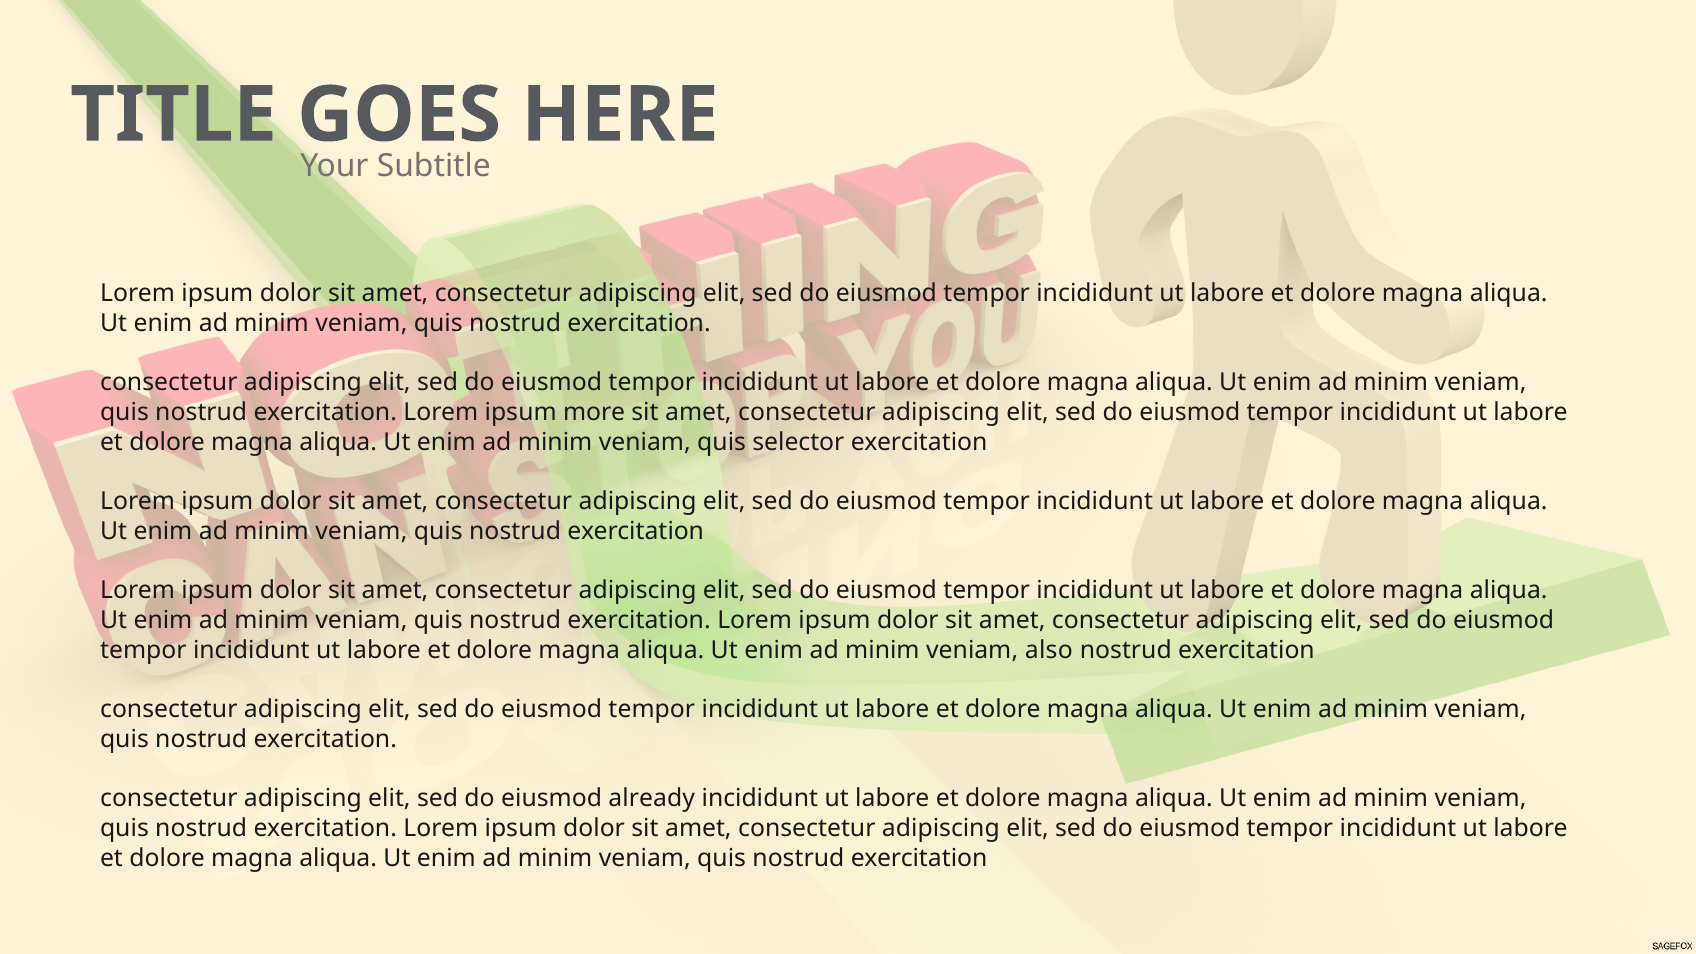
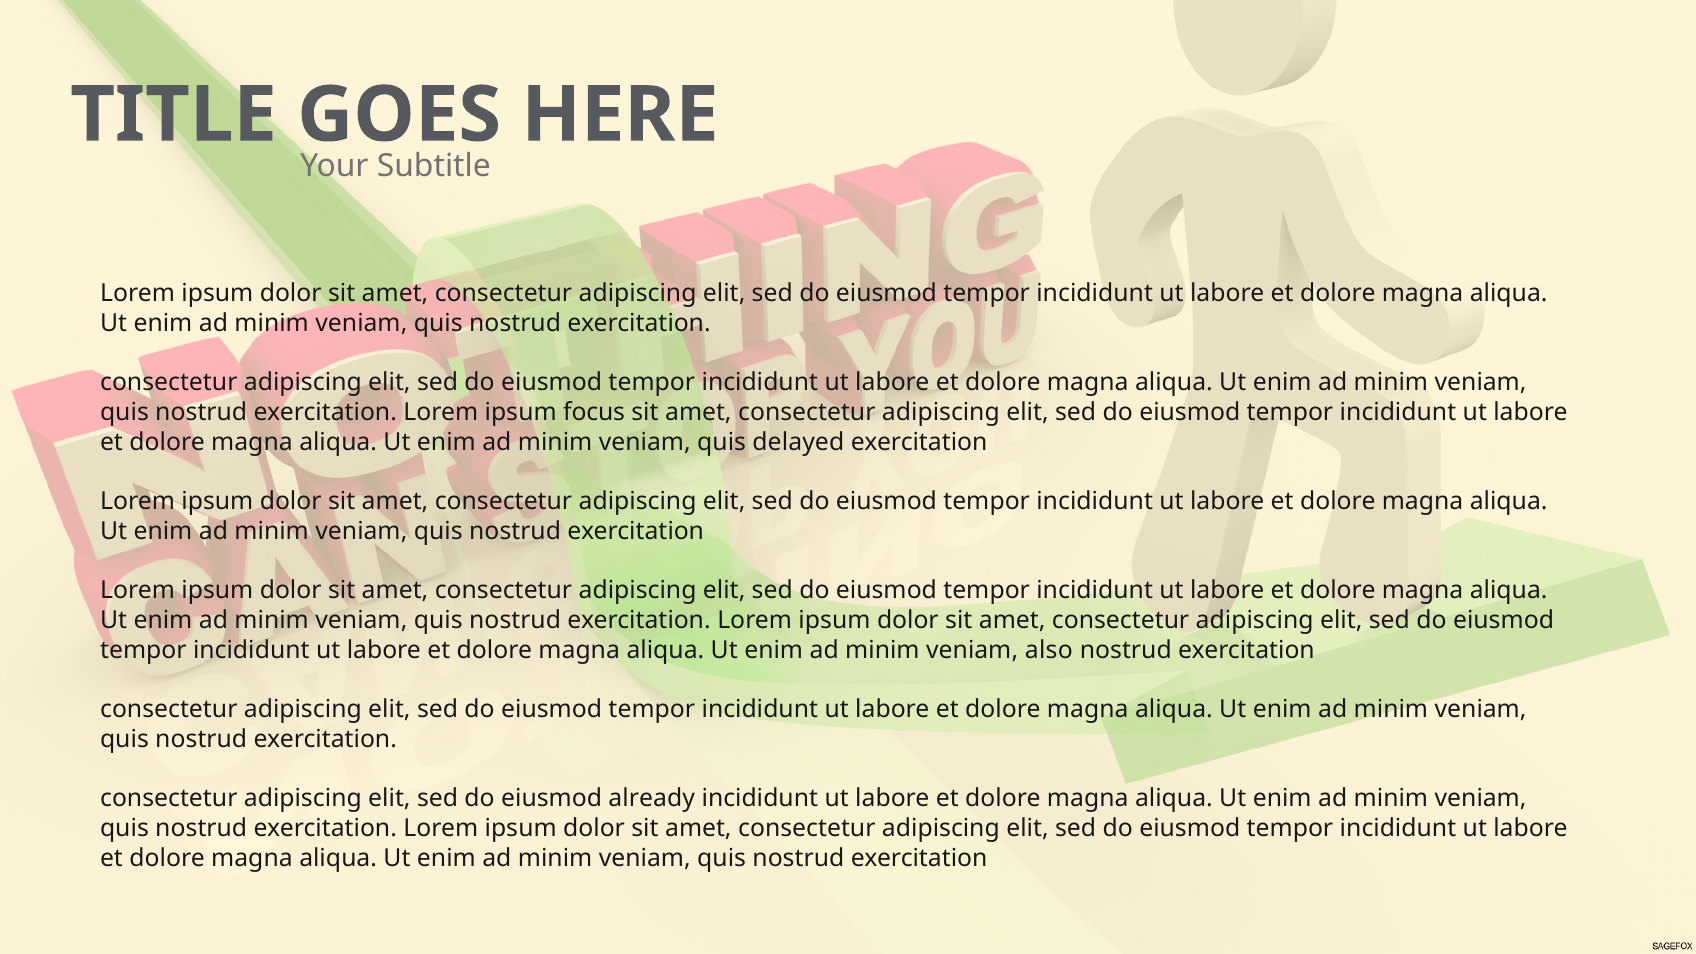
more: more -> focus
selector: selector -> delayed
